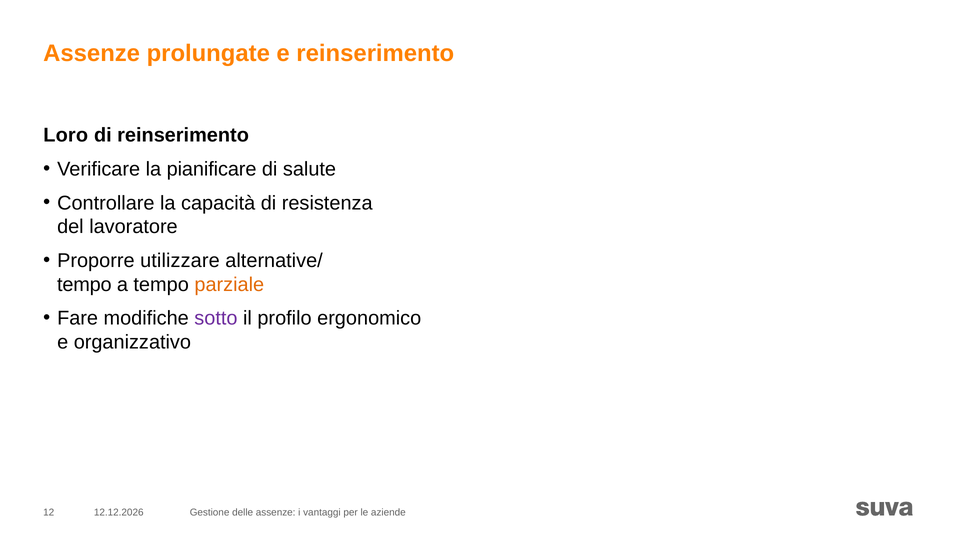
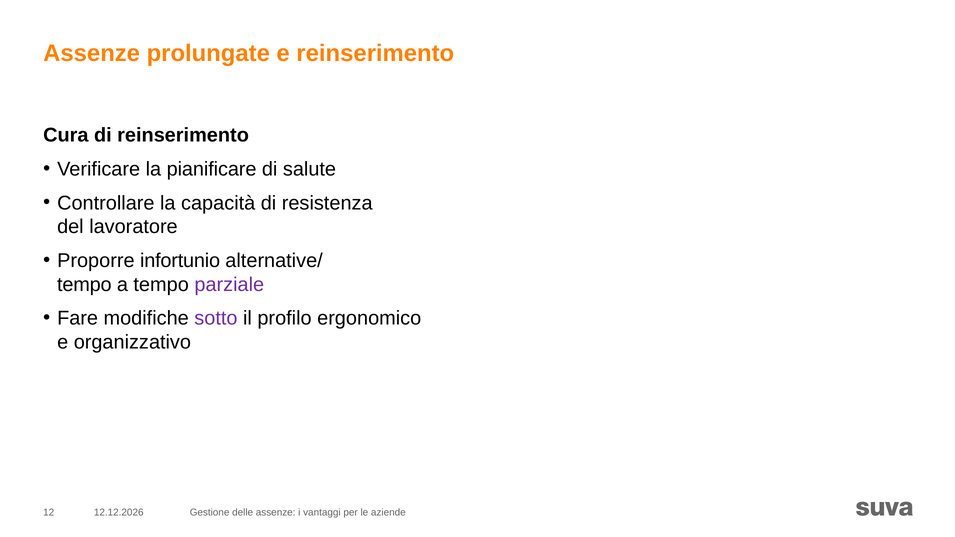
Loro: Loro -> Cura
utilizzare: utilizzare -> infortunio
parziale colour: orange -> purple
